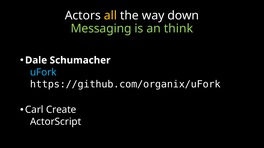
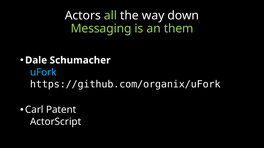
all colour: yellow -> light green
think: think -> them
Create: Create -> Patent
